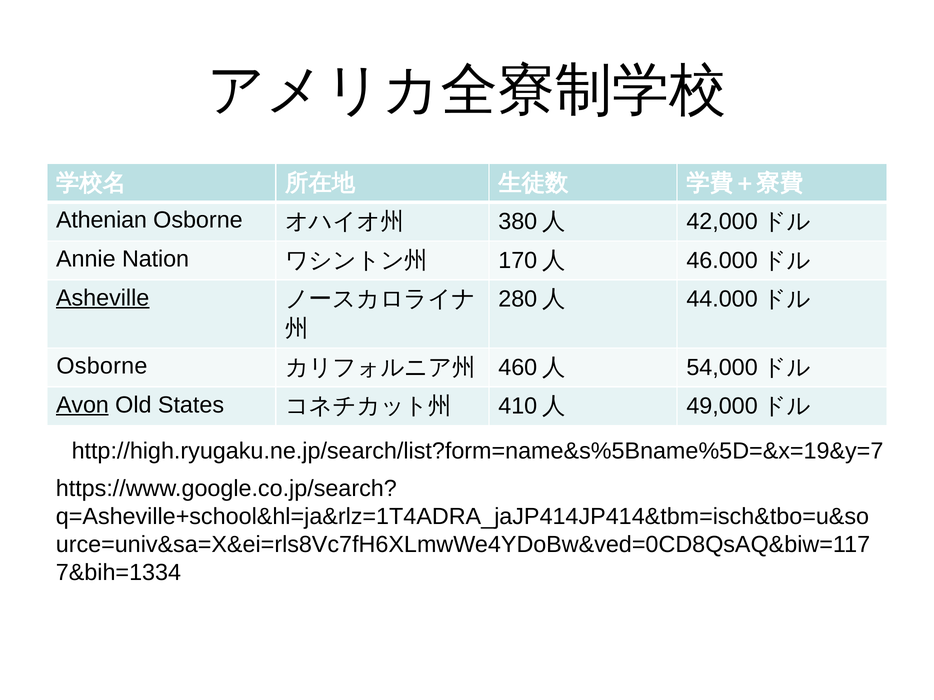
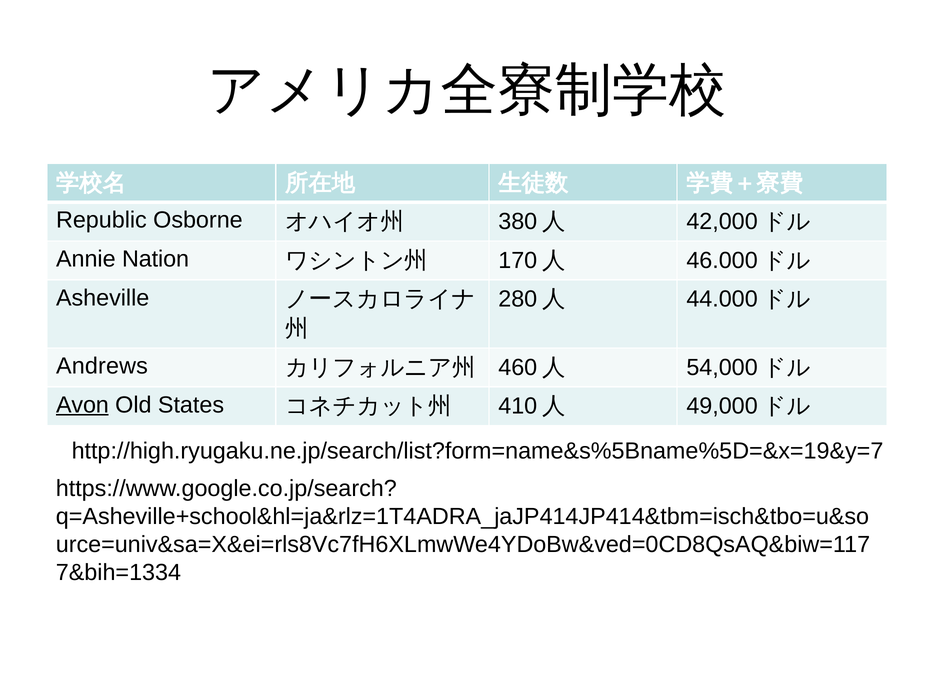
Athenian: Athenian -> Republic
Asheville underline: present -> none
Osborne at (102, 366): Osborne -> Andrews
